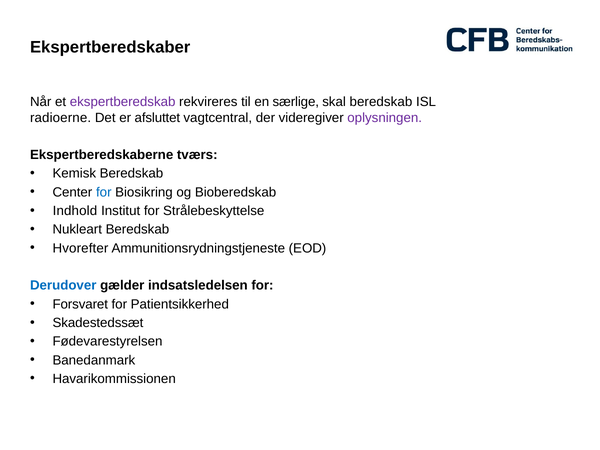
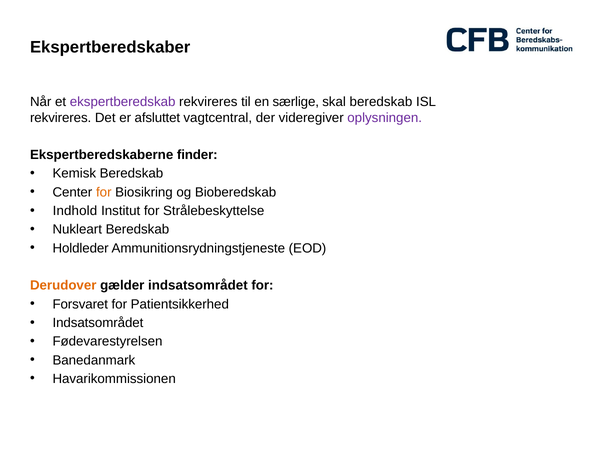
radioerne at (61, 118): radioerne -> rekvireres
tværs: tværs -> finder
for at (104, 192) colour: blue -> orange
Hvorefter: Hvorefter -> Holdleder
Derudover colour: blue -> orange
gælder indsatsledelsen: indsatsledelsen -> indsatsområdet
Skadestedssæt at (98, 323): Skadestedssæt -> Indsatsområdet
